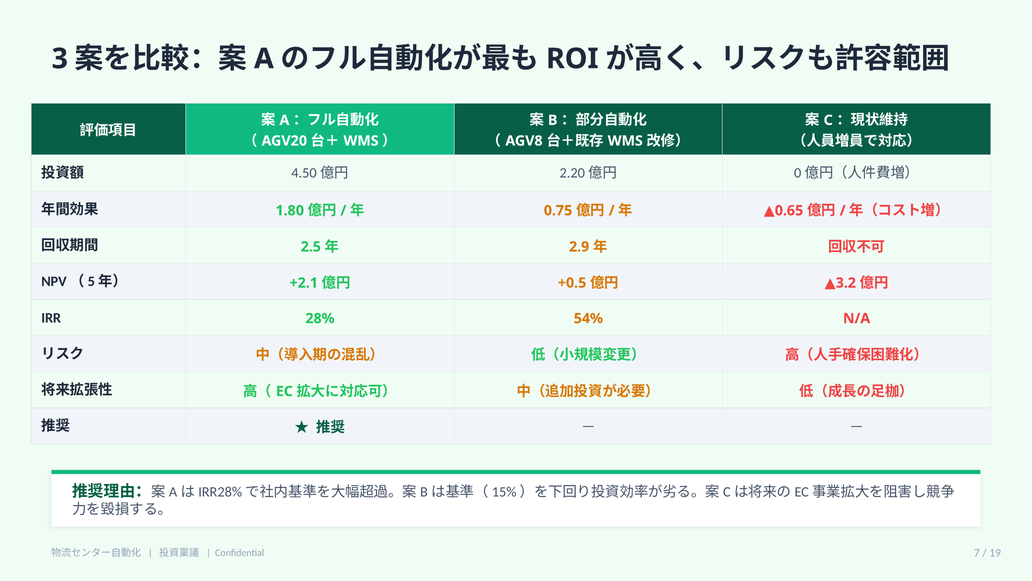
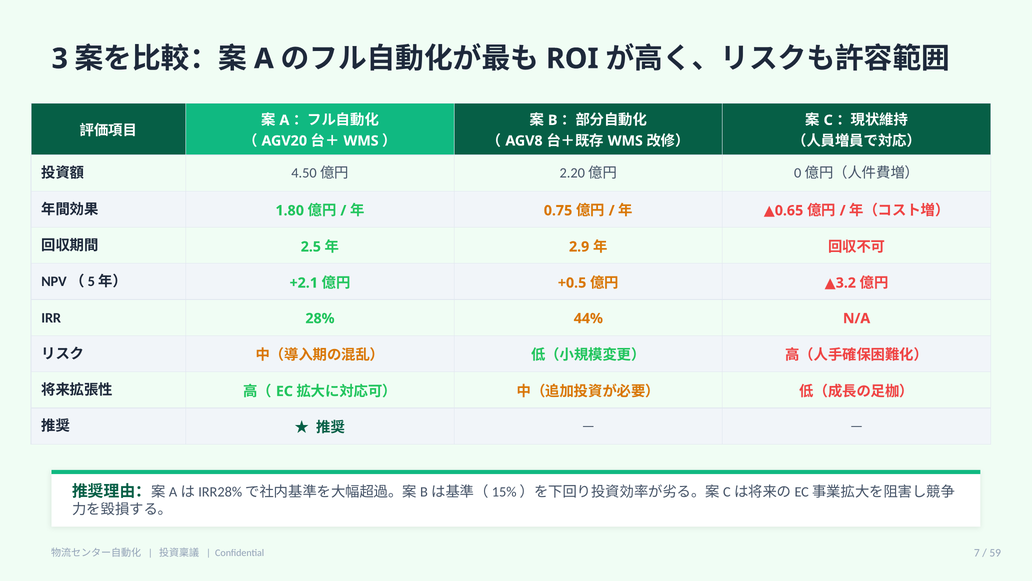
54%: 54% -> 44%
19: 19 -> 59
